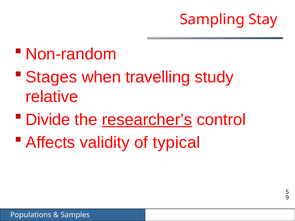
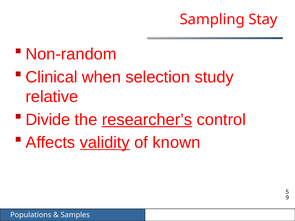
Stages: Stages -> Clinical
travelling: travelling -> selection
validity underline: none -> present
typical: typical -> known
